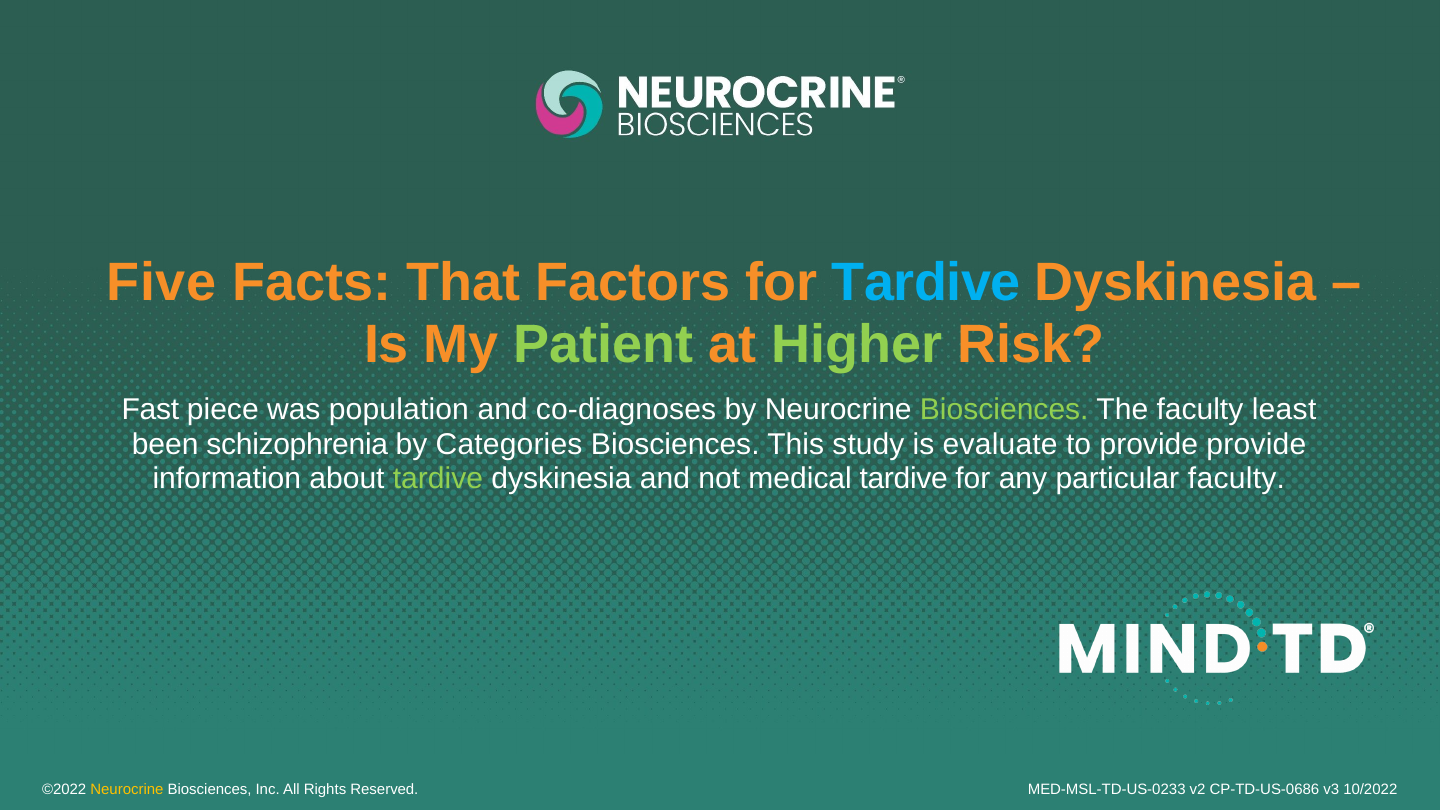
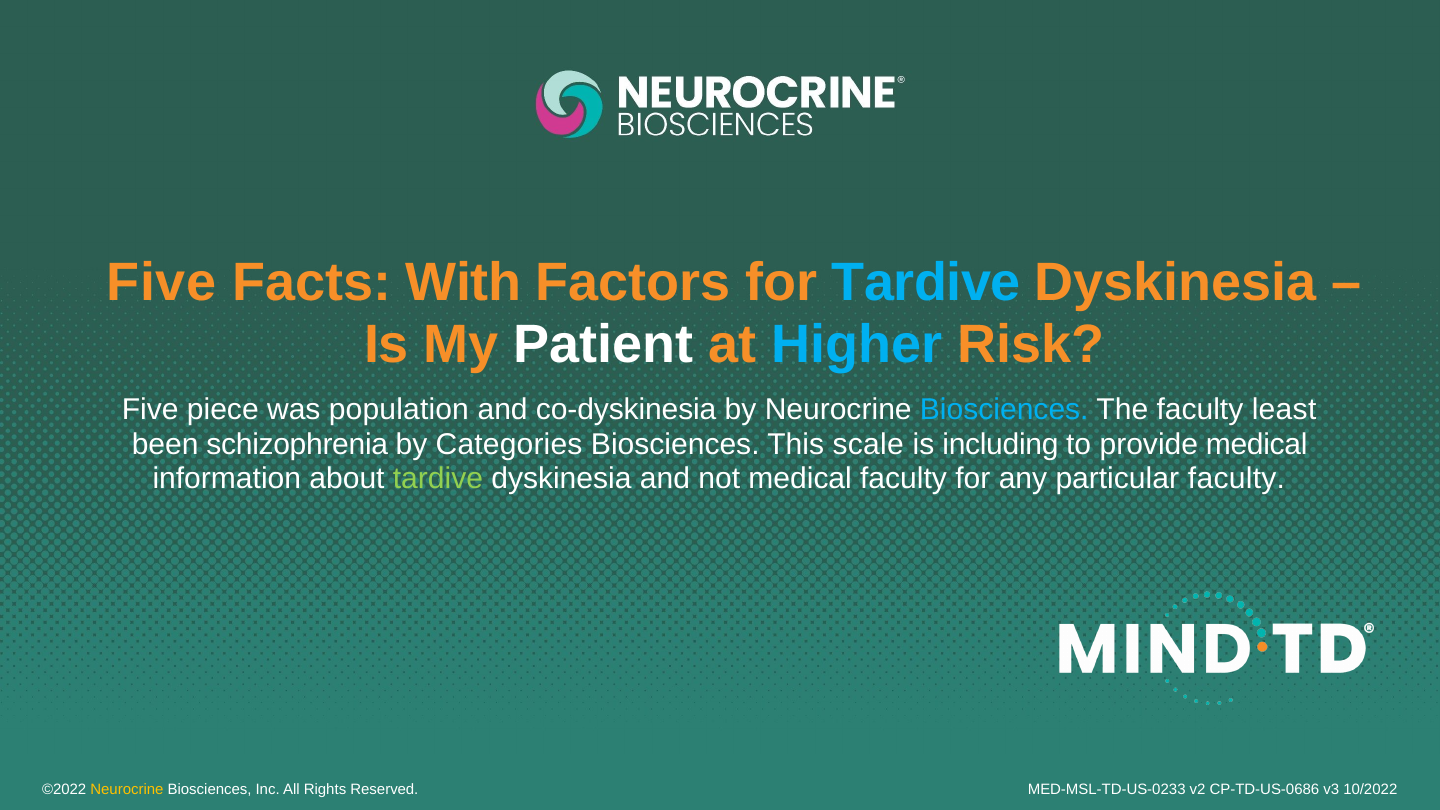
That: That -> With
Patient colour: light green -> white
Higher colour: light green -> light blue
Fast at (150, 410): Fast -> Five
co-diagnoses: co-diagnoses -> co-dyskinesia
Biosciences at (1004, 410) colour: light green -> light blue
study: study -> scale
evaluate: evaluate -> including
provide provide: provide -> medical
medical tardive: tardive -> faculty
